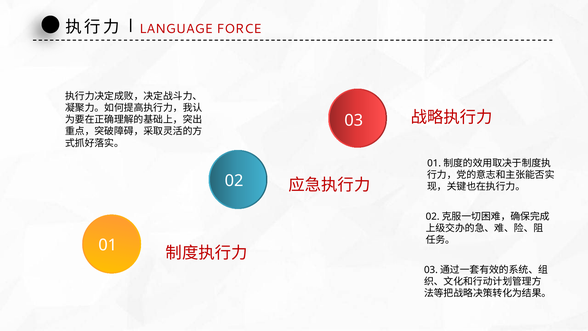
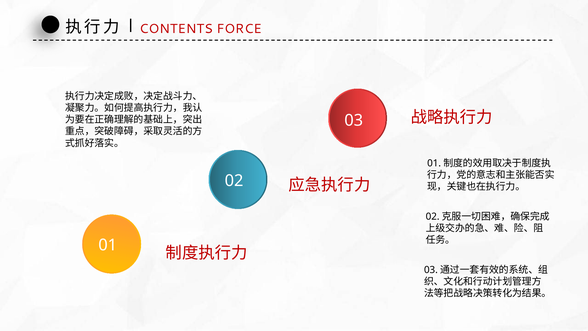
LANGUAGE: LANGUAGE -> CONTENTS
